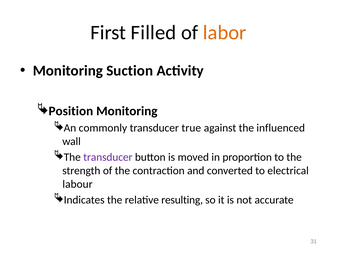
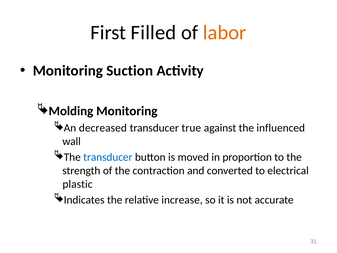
Position: Position -> Molding
commonly: commonly -> decreased
transducer at (108, 157) colour: purple -> blue
labour: labour -> plastic
resulting: resulting -> increase
